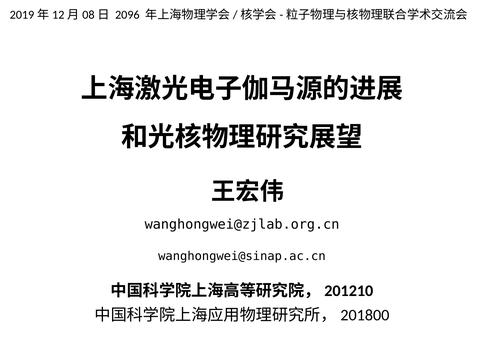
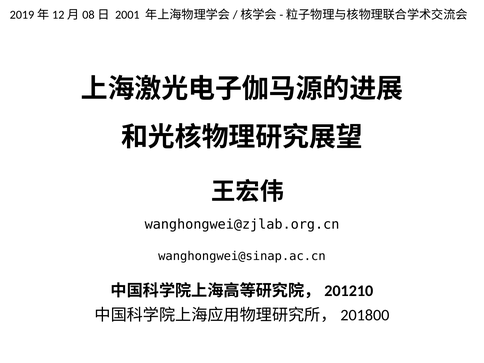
2096: 2096 -> 2001
